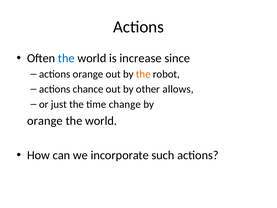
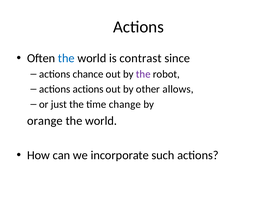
increase: increase -> contrast
actions orange: orange -> chance
the at (143, 74) colour: orange -> purple
actions chance: chance -> actions
